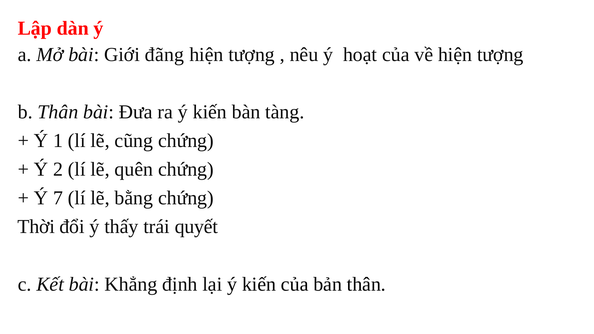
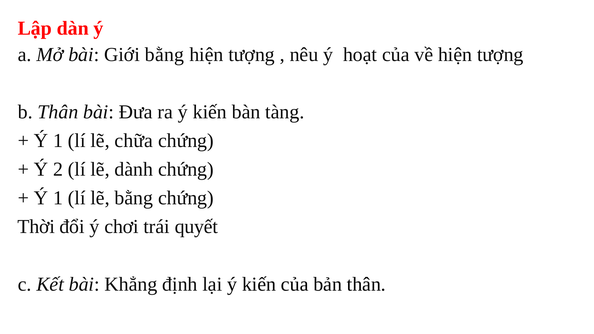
Giới đãng: đãng -> bằng
cũng: cũng -> chữa
quên: quên -> dành
7 at (58, 198): 7 -> 1
thấy: thấy -> chơi
